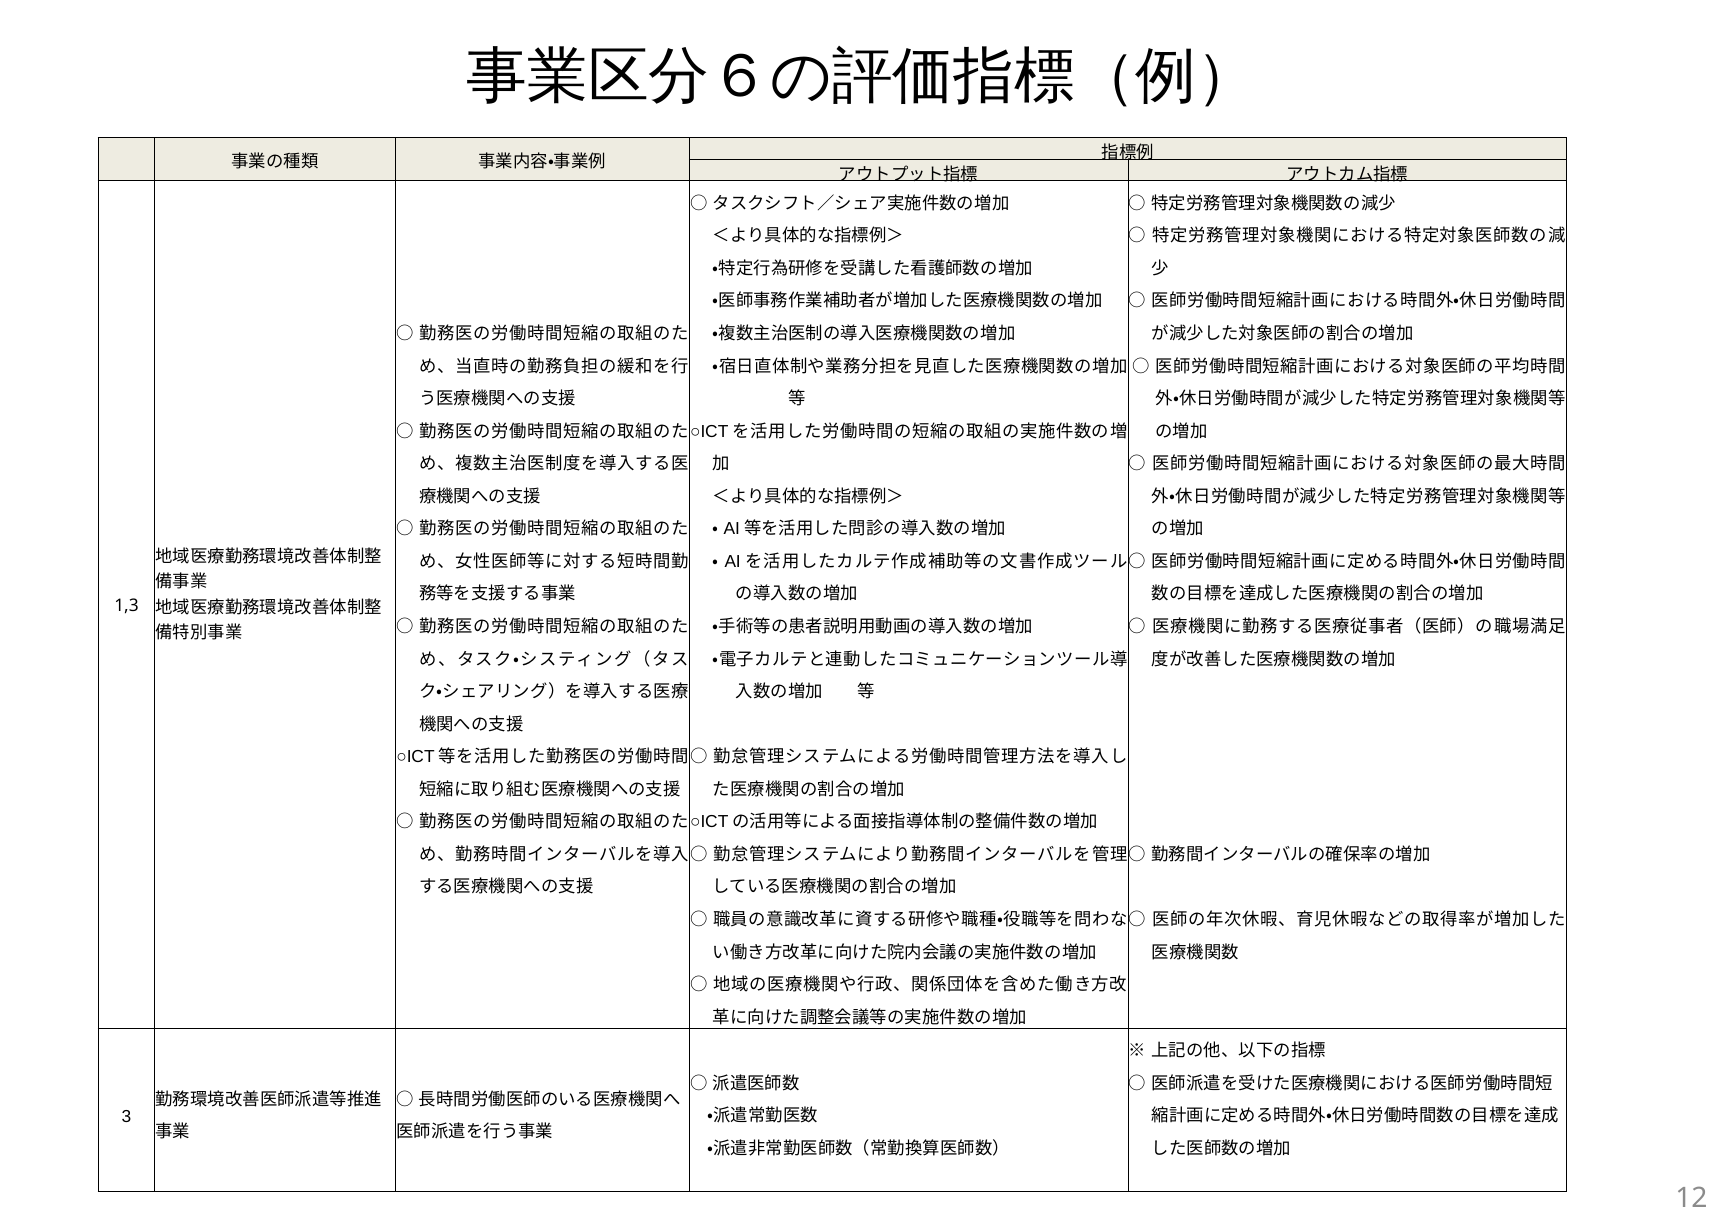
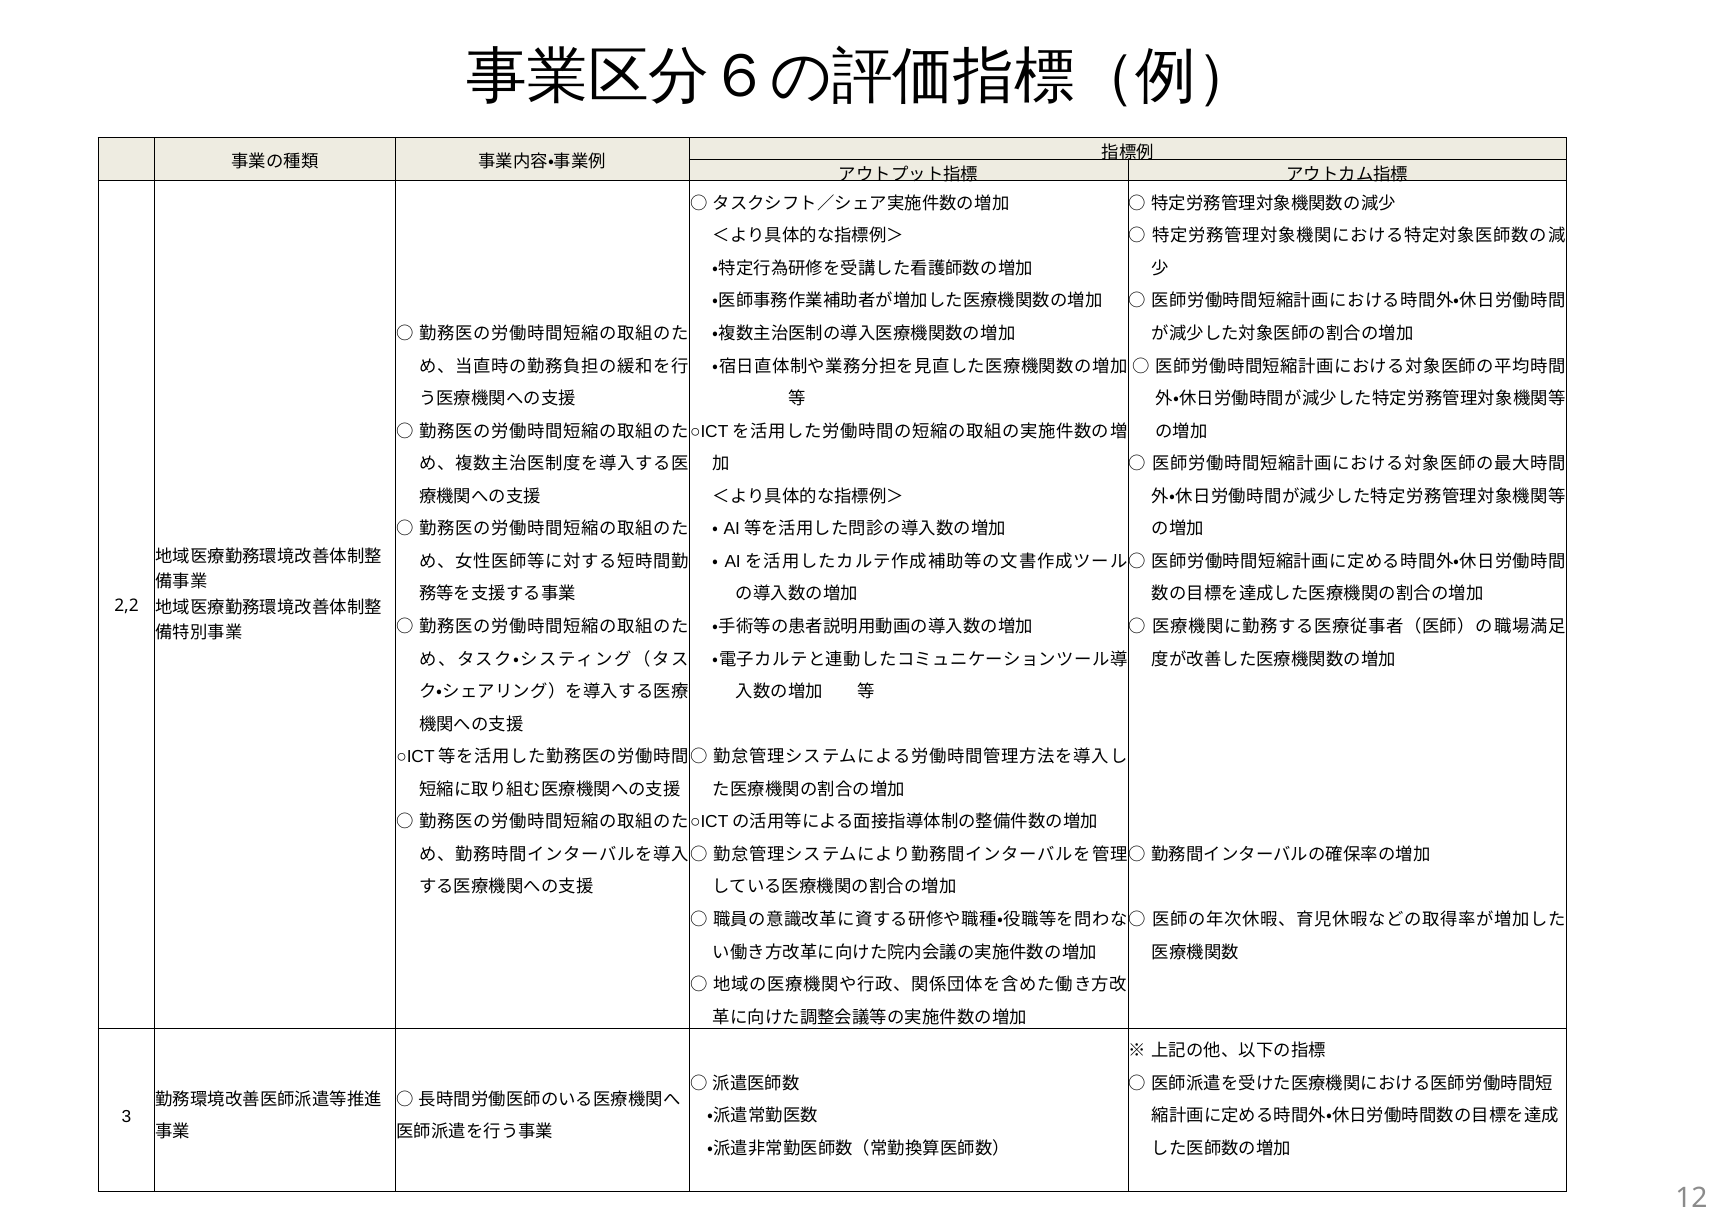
1,3: 1,3 -> 2,2
